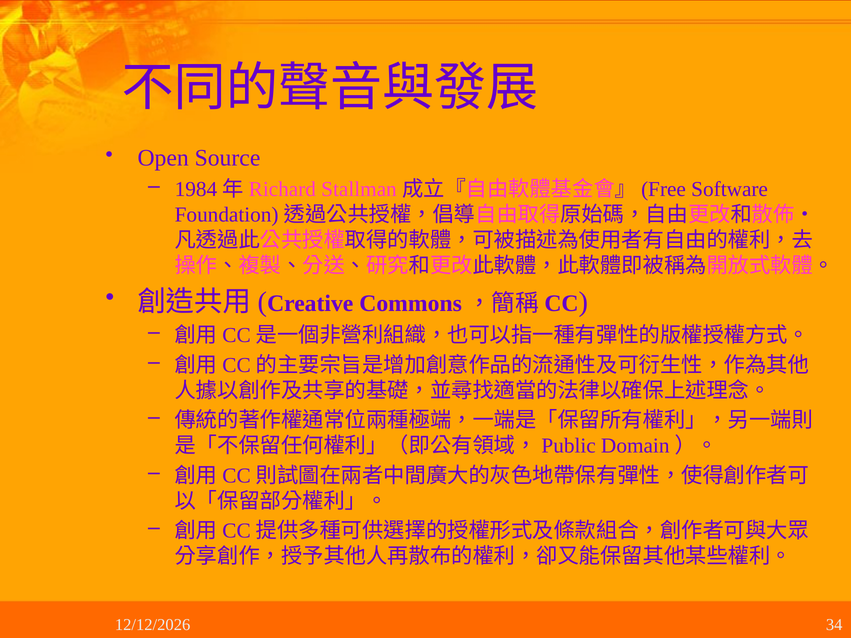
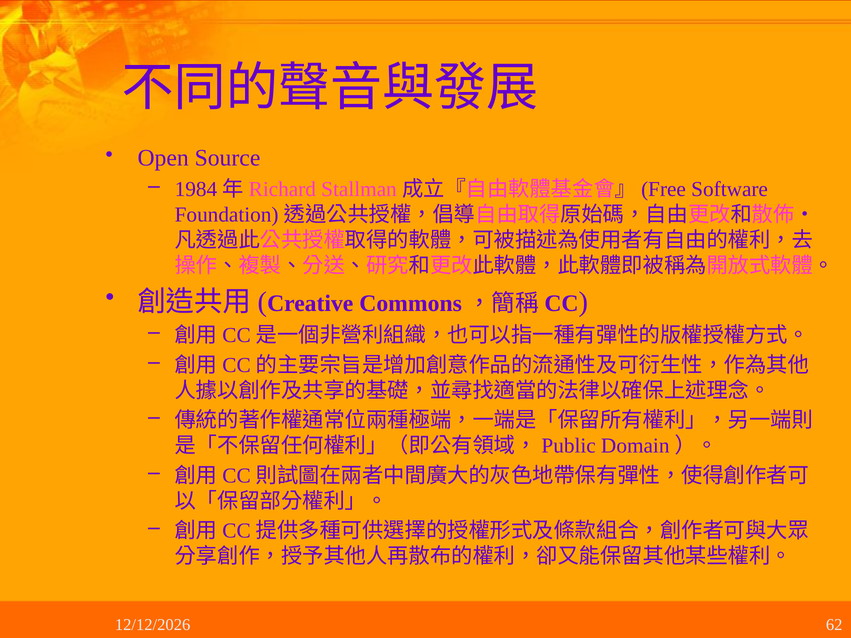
34: 34 -> 62
